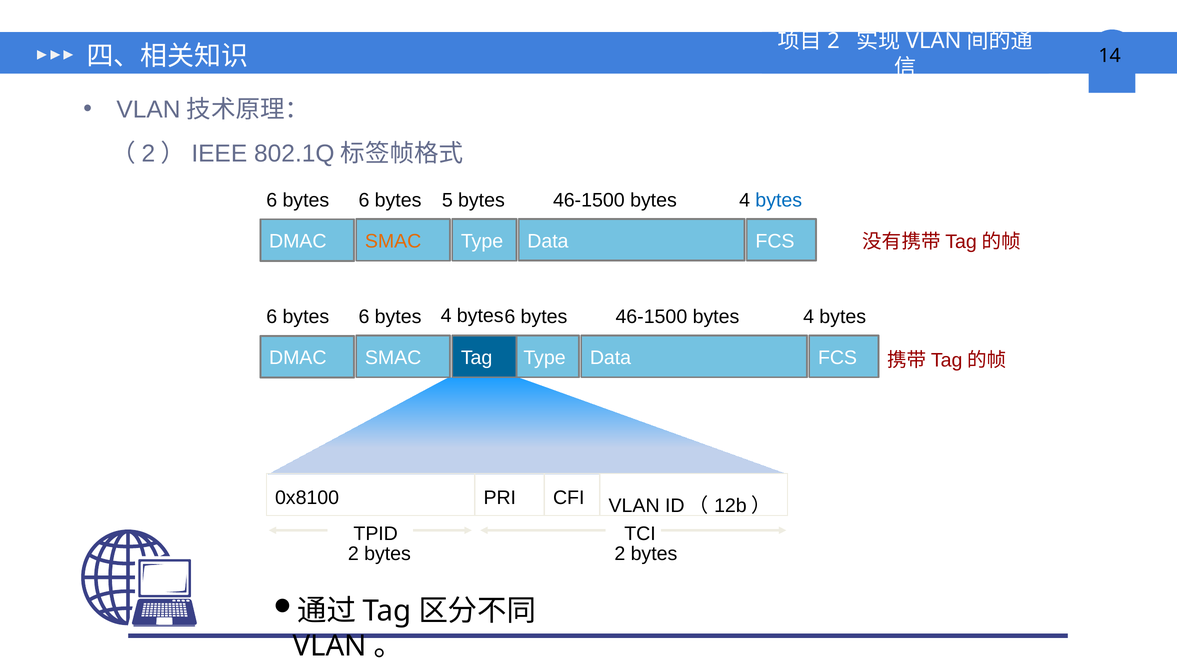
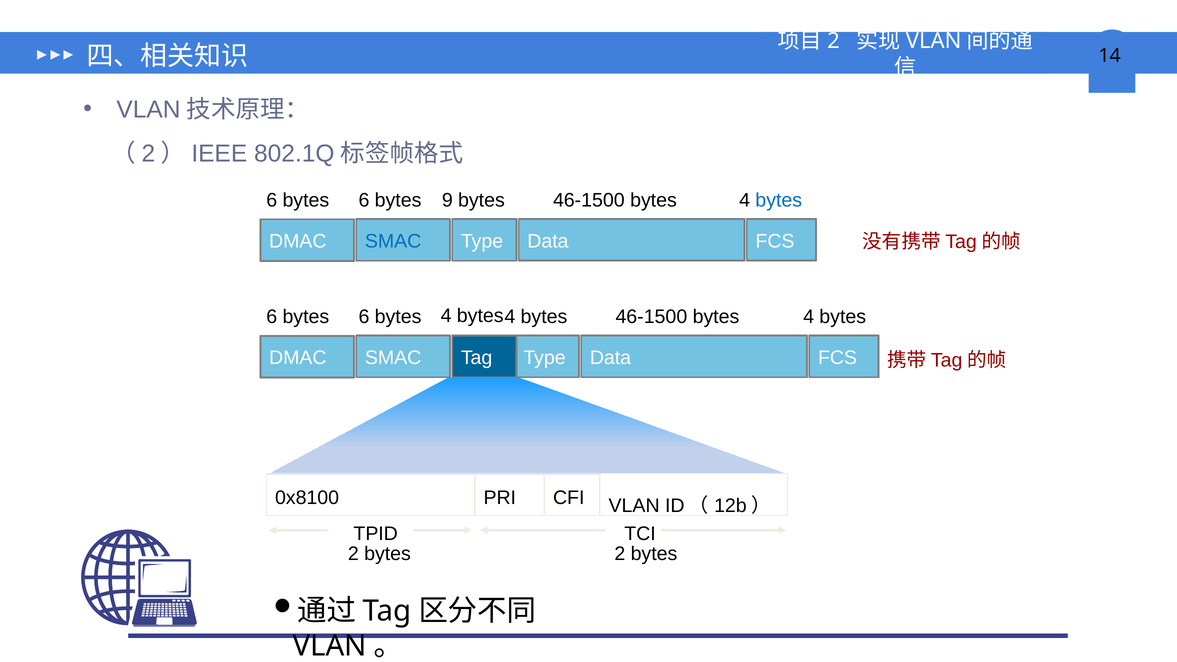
5: 5 -> 9
SMAC at (393, 241) colour: orange -> blue
bytes 6 bytes 6: 6 -> 4
